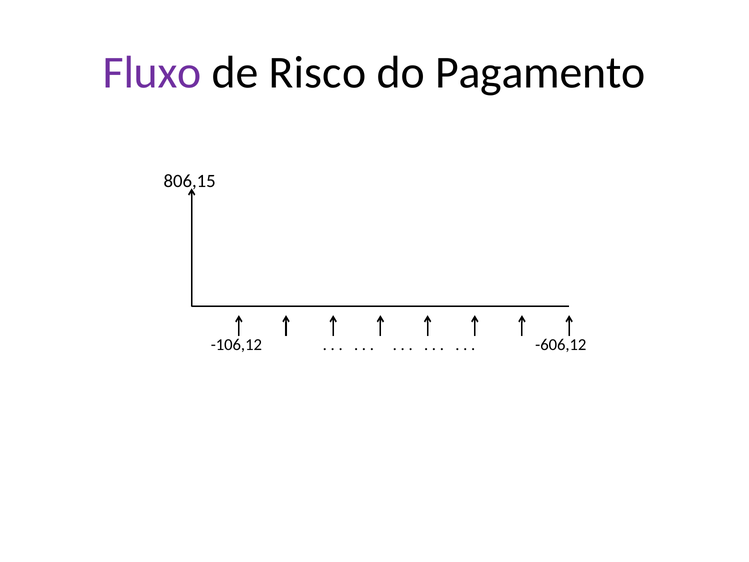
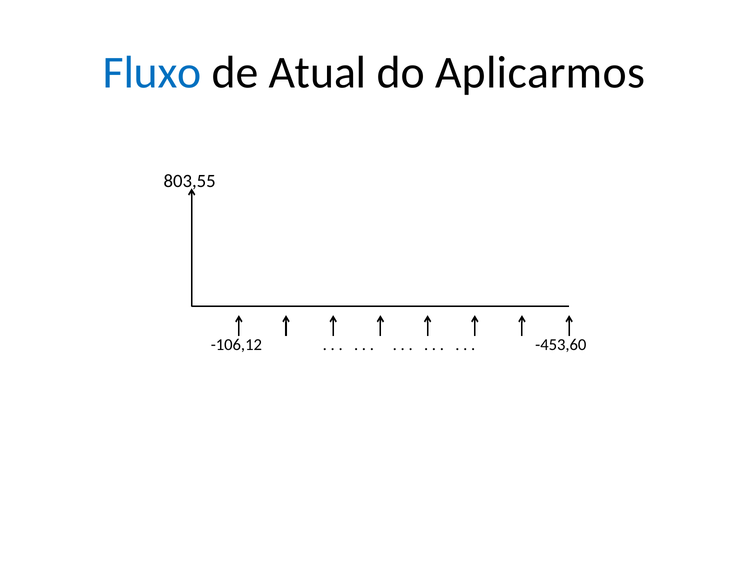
Fluxo colour: purple -> blue
Risco: Risco -> Atual
Pagamento: Pagamento -> Aplicarmos
806,15: 806,15 -> 803,55
-606,12: -606,12 -> -453,60
